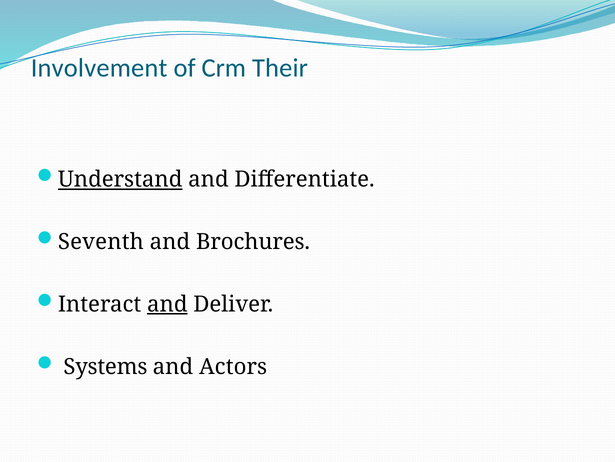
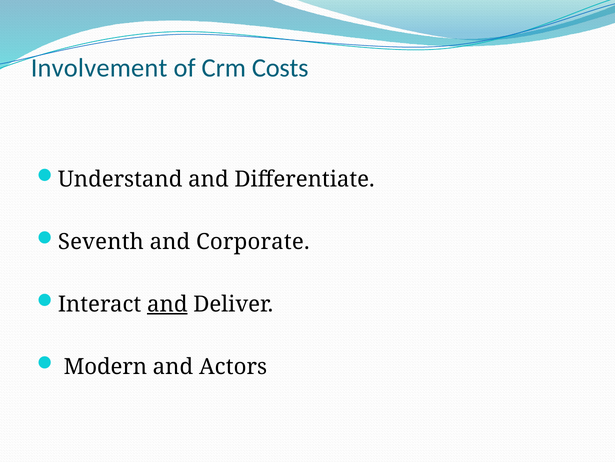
Their: Their -> Costs
Understand underline: present -> none
Brochures: Brochures -> Corporate
Systems: Systems -> Modern
